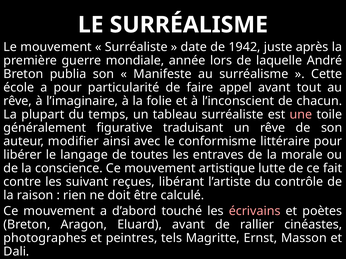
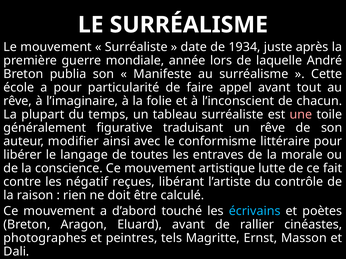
1942: 1942 -> 1934
suivant: suivant -> négatif
écrivains colour: pink -> light blue
